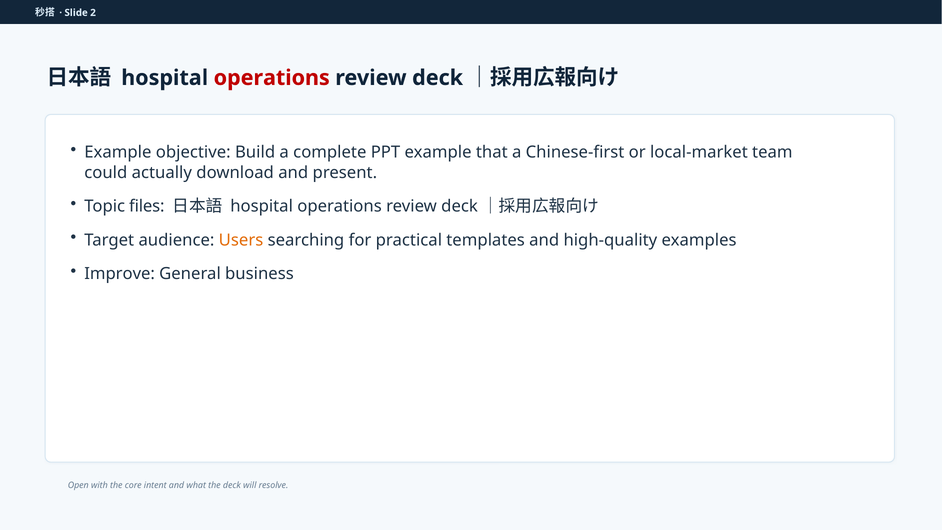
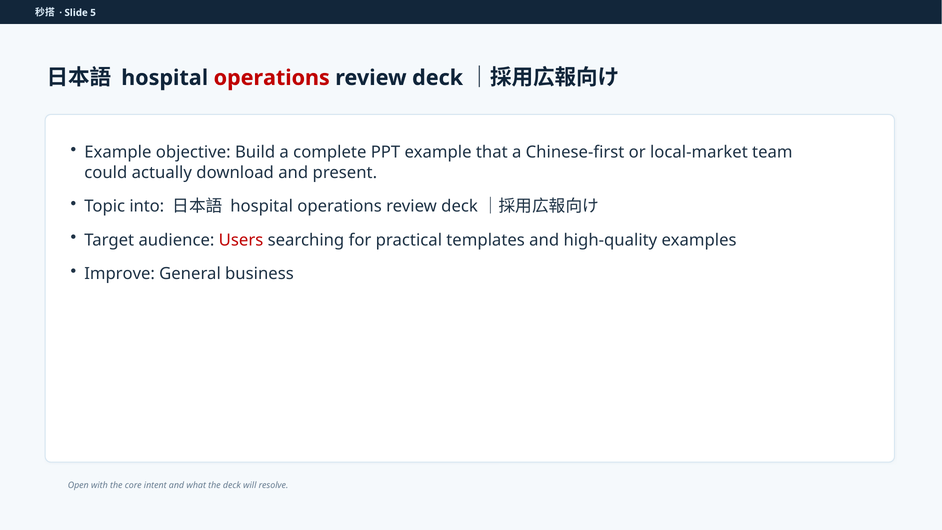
2: 2 -> 5
files: files -> into
Users colour: orange -> red
